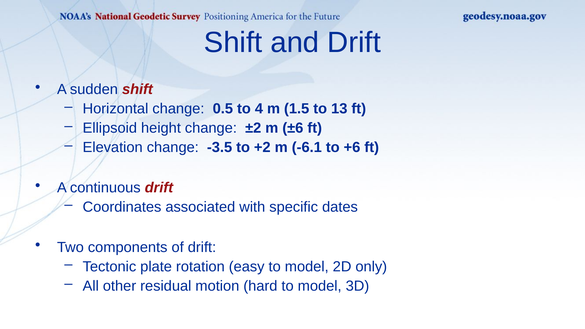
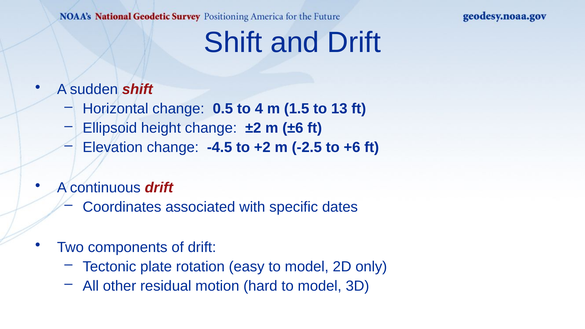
-3.5: -3.5 -> -4.5
-6.1: -6.1 -> -2.5
